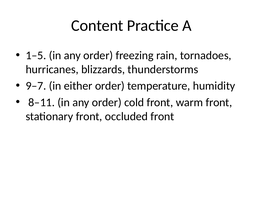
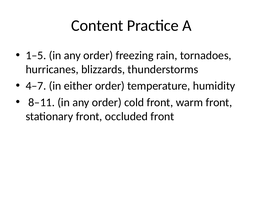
9–7: 9–7 -> 4–7
